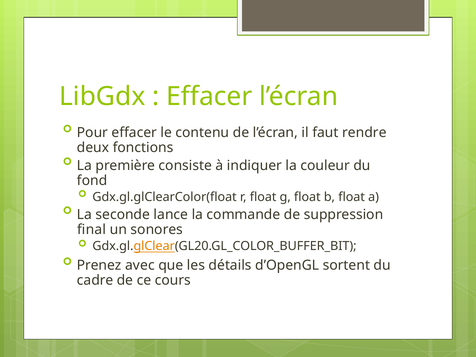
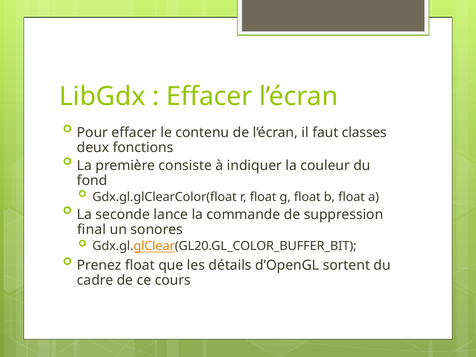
rendre: rendre -> classes
Prenez avec: avec -> float
